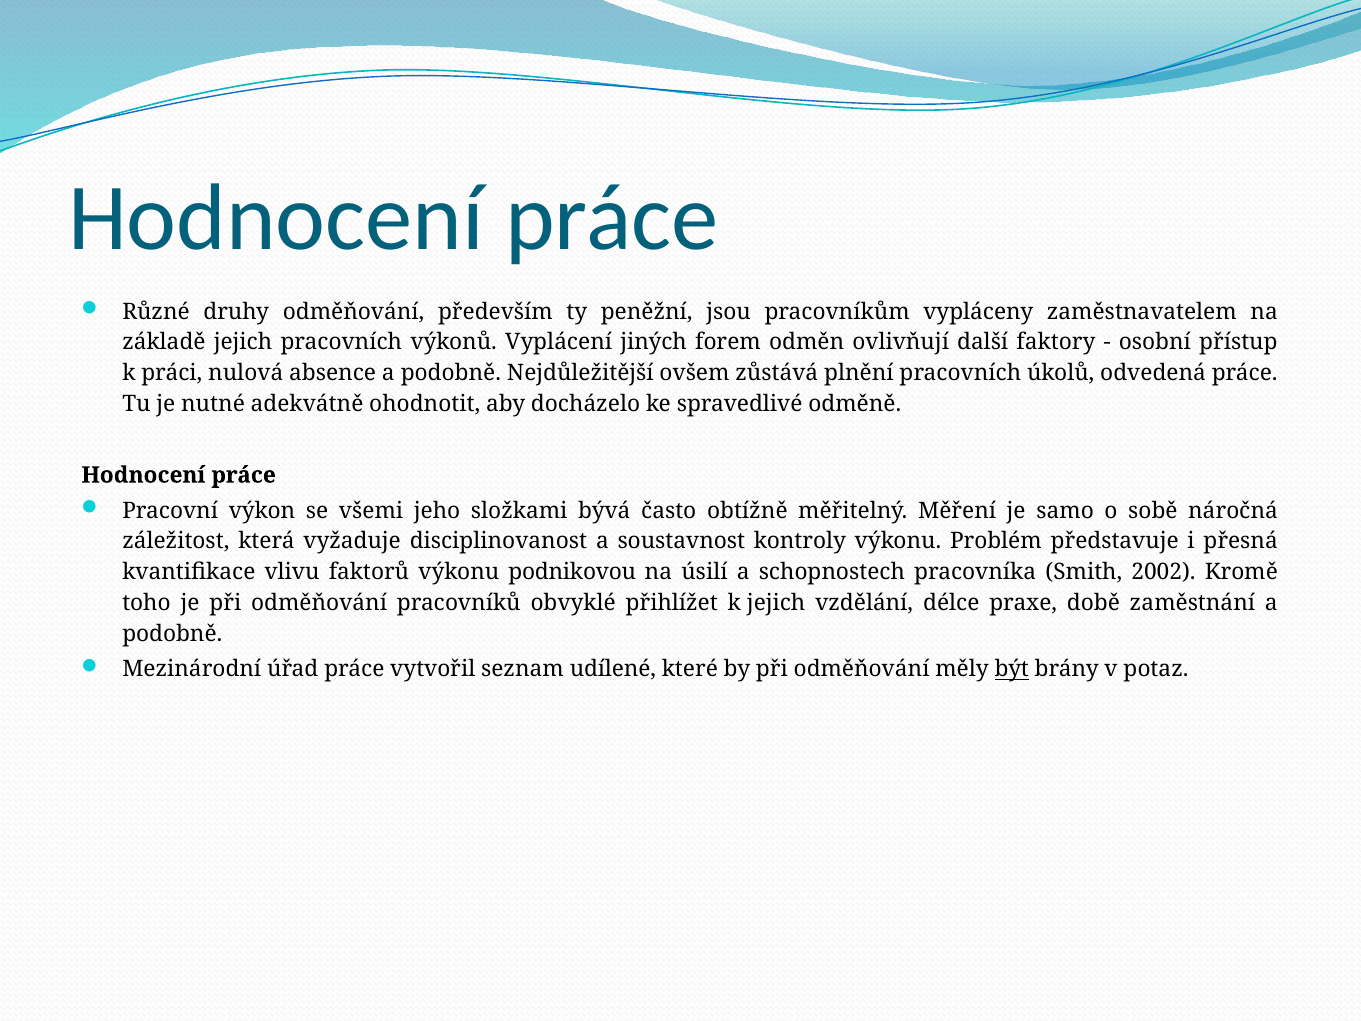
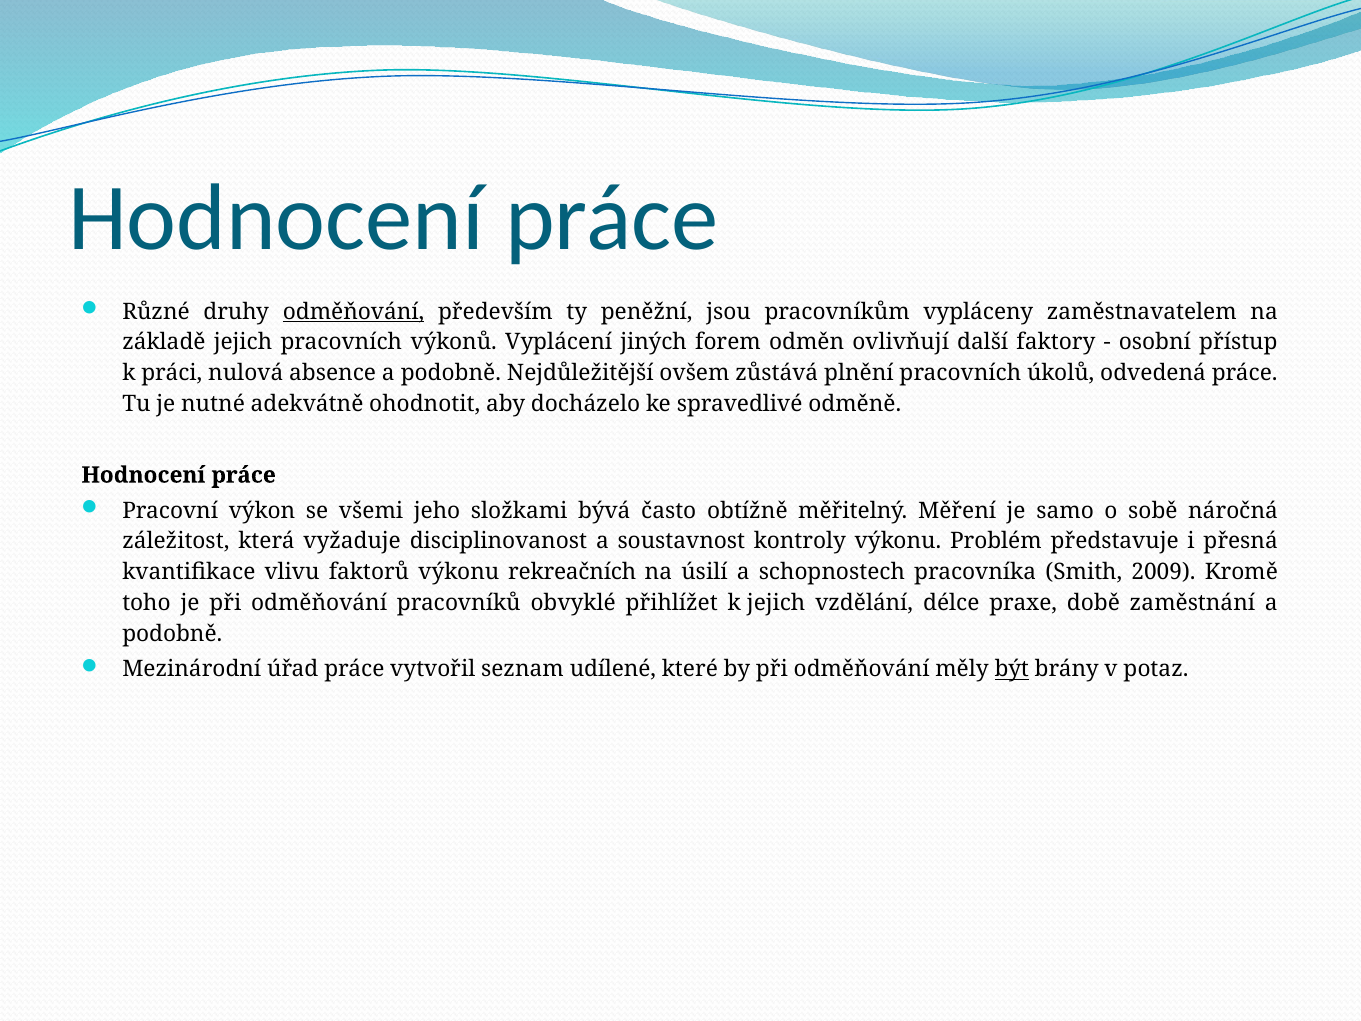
odměňování at (354, 312) underline: none -> present
podnikovou: podnikovou -> rekreačních
2002: 2002 -> 2009
